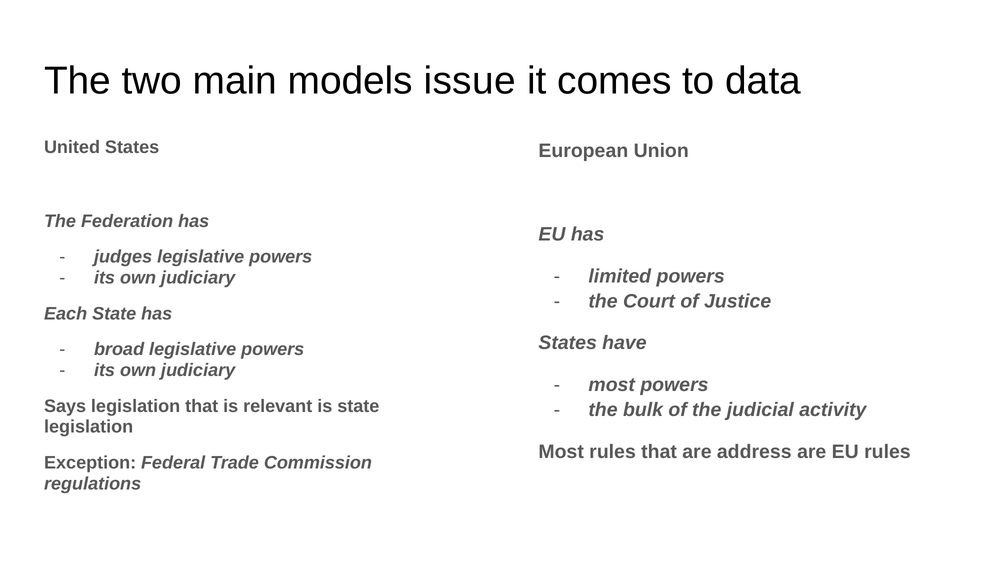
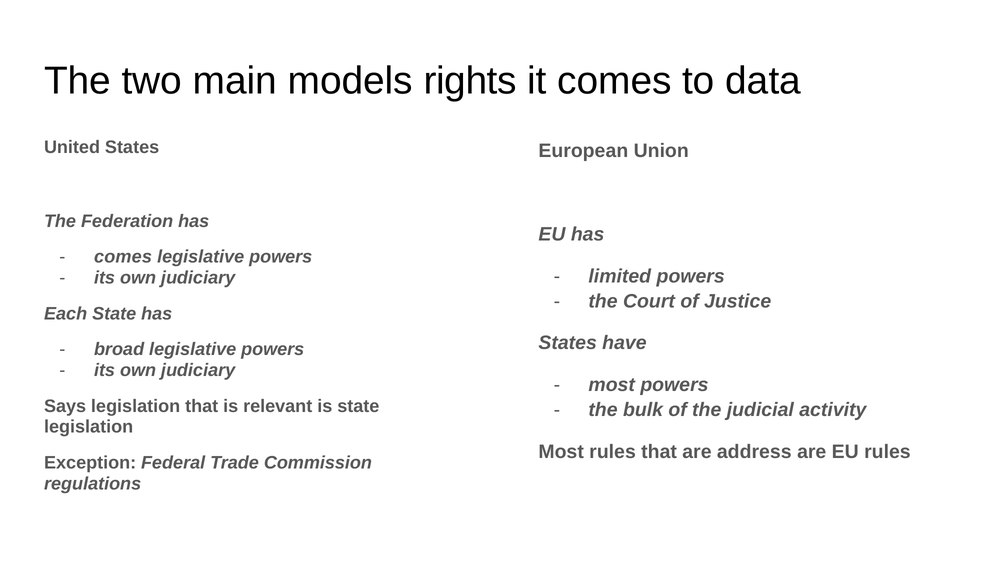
issue: issue -> rights
judges at (123, 257): judges -> comes
